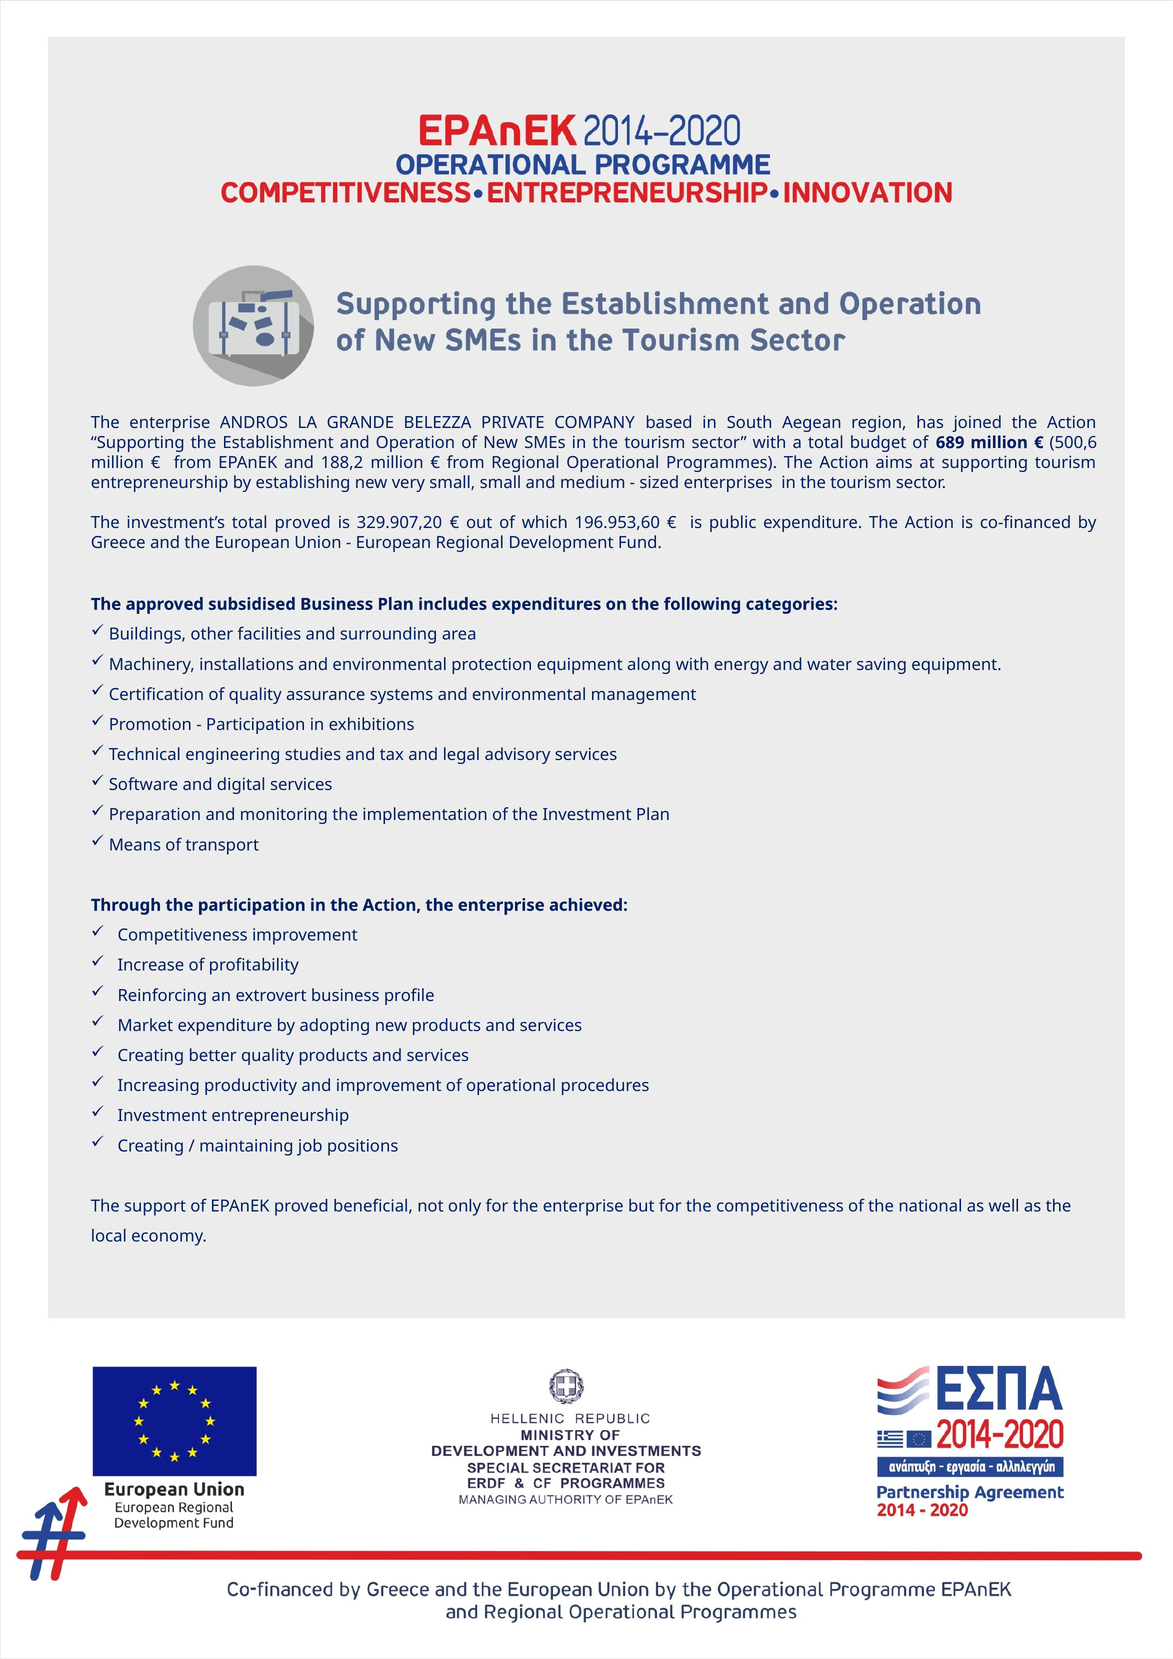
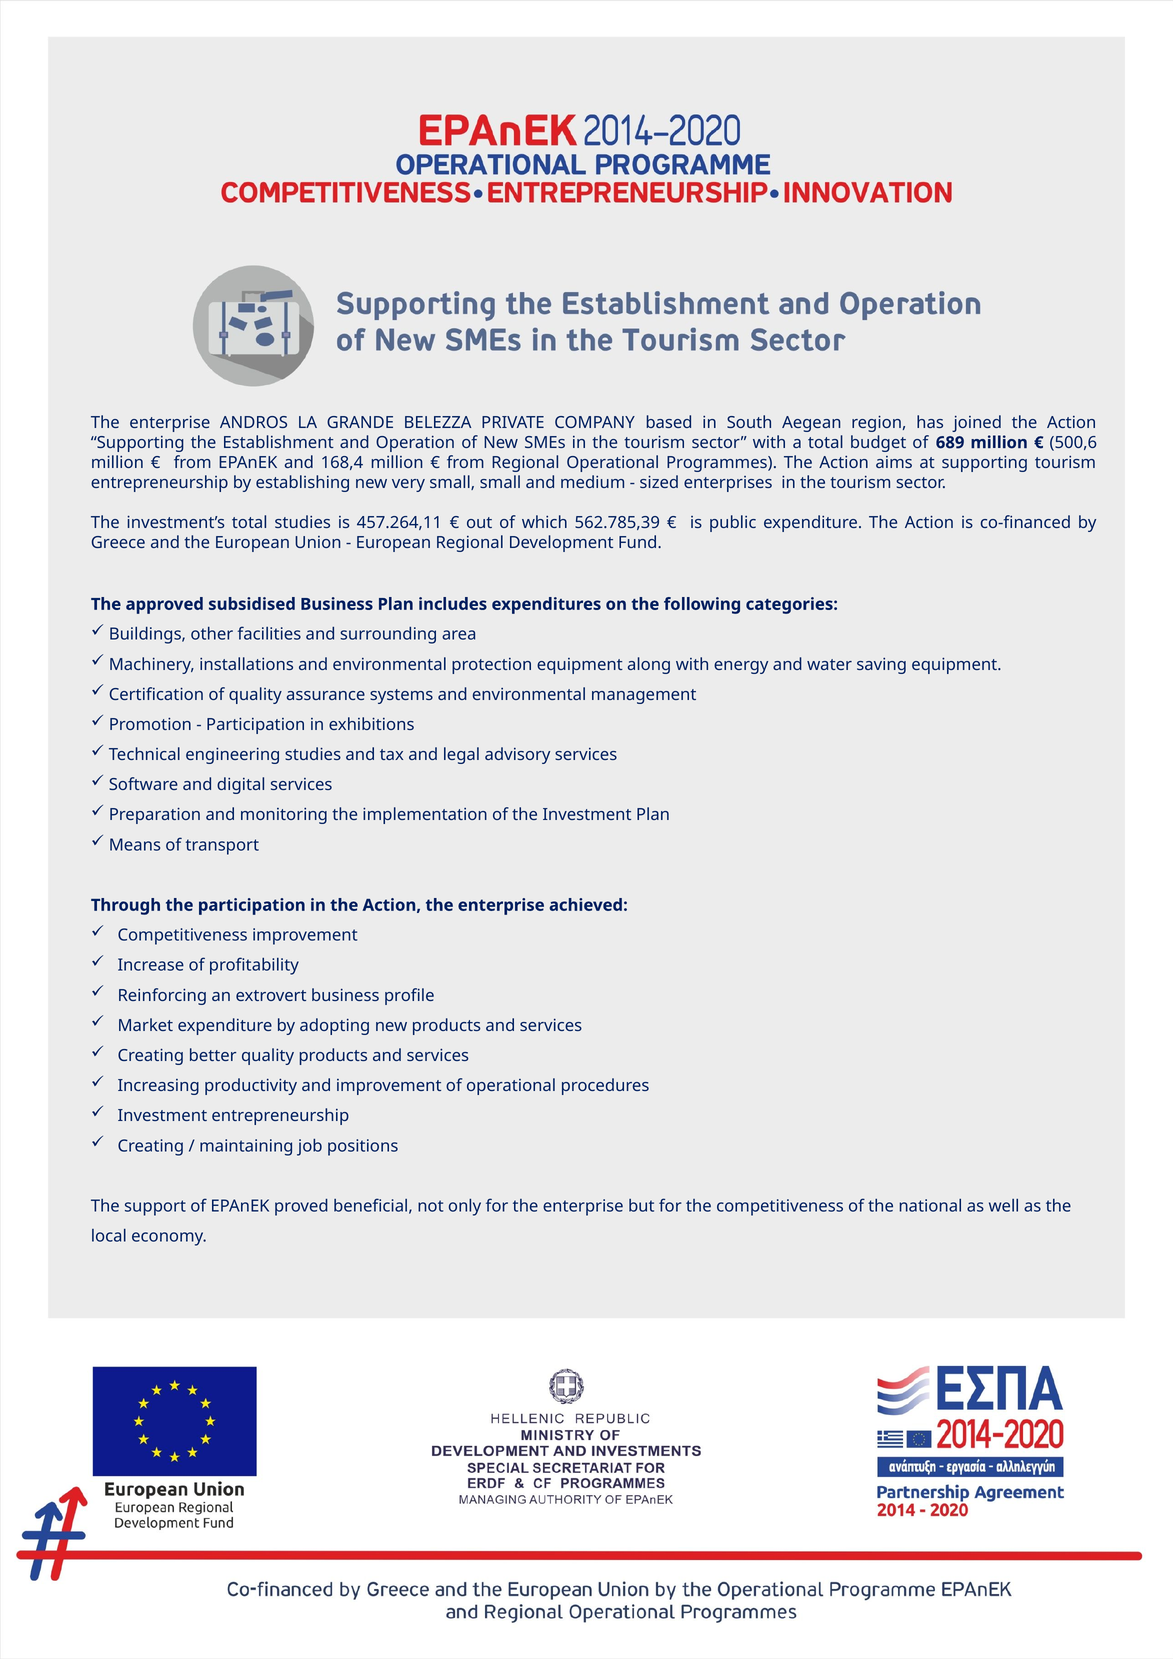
188,2: 188,2 -> 168,4
total proved: proved -> studies
329.907,20: 329.907,20 -> 457.264,11
196.953,60: 196.953,60 -> 562.785,39
